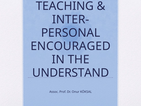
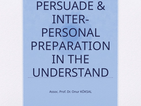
TEACHING: TEACHING -> PERSUADE
ENCOURAGED: ENCOURAGED -> PREPARATION
